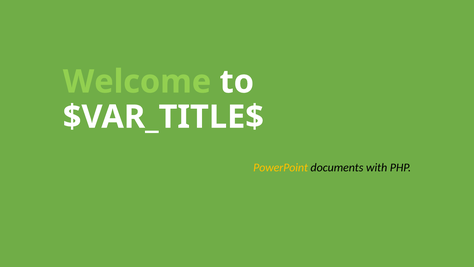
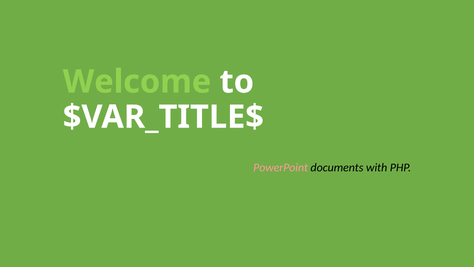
PowerPoint colour: yellow -> pink
